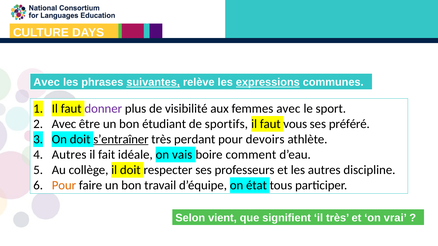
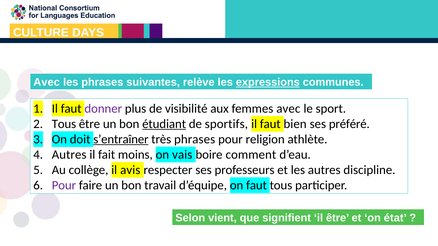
suivantes underline: present -> none
Avec at (64, 124): Avec -> Tous
étudiant underline: none -> present
vous: vous -> bien
très perdant: perdant -> phrases
devoirs: devoirs -> religion
idéale: idéale -> moins
il doit: doit -> avis
Pour at (64, 185) colour: orange -> purple
on état: état -> faut
il très: très -> être
vrai: vrai -> état
